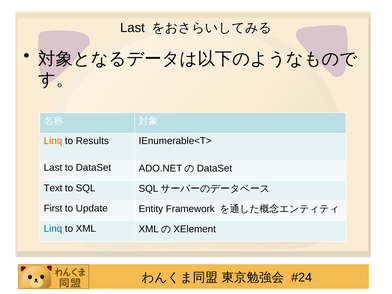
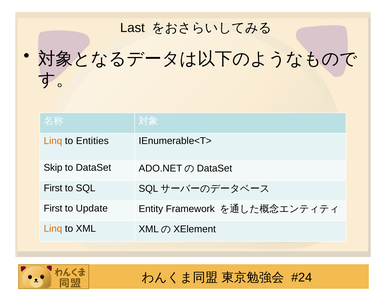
Results: Results -> Entities
Last at (53, 168): Last -> Skip
Text at (53, 188): Text -> First
Linq at (53, 229) colour: blue -> orange
